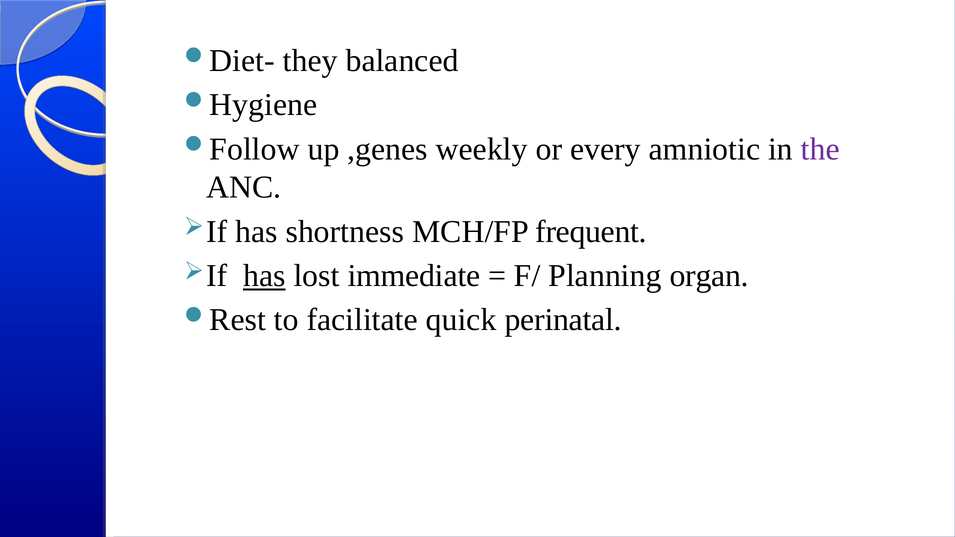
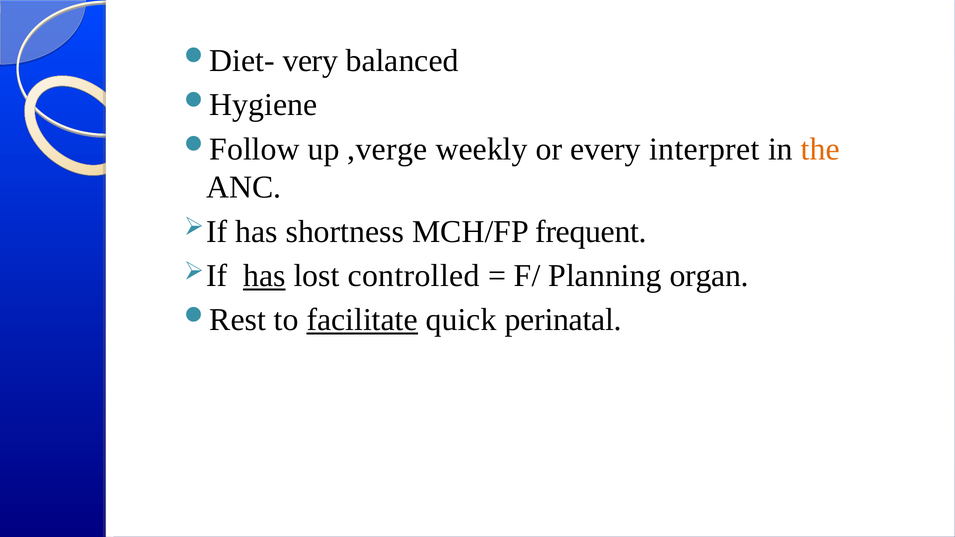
they: they -> very
,genes: ,genes -> ,verge
amniotic: amniotic -> interpret
the colour: purple -> orange
immediate: immediate -> controlled
facilitate underline: none -> present
